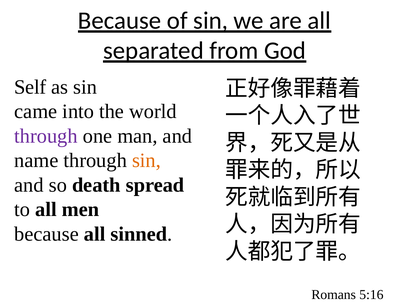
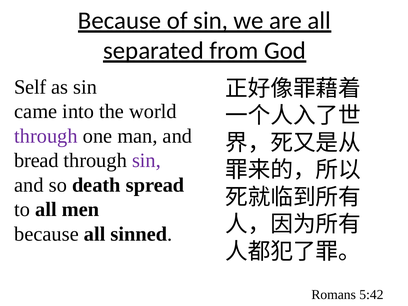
name: name -> bread
sin at (146, 161) colour: orange -> purple
5:16: 5:16 -> 5:42
